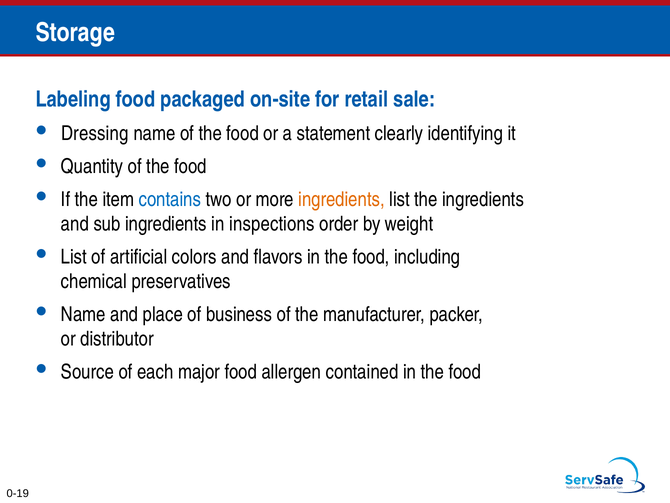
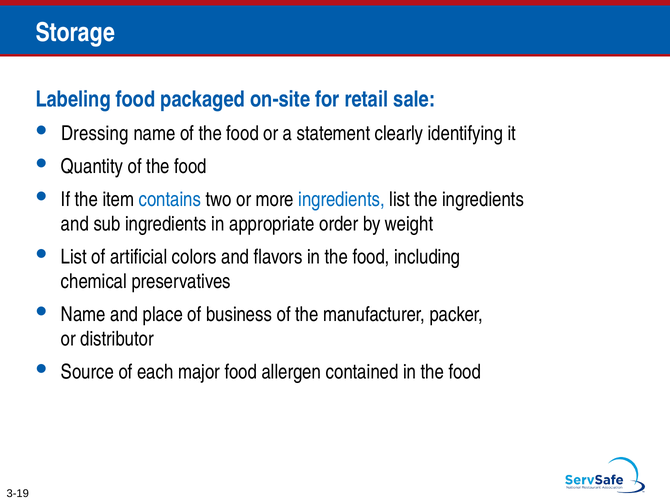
ingredients at (342, 199) colour: orange -> blue
inspections: inspections -> appropriate
0-19: 0-19 -> 3-19
